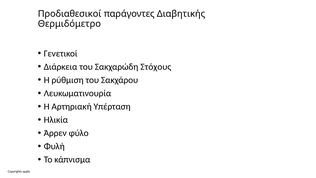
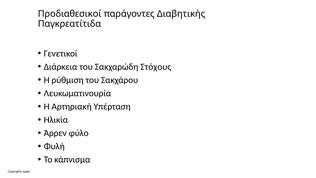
Θερμιδόμετρο: Θερμιδόμετρο -> Παγκρεατίτιδα
